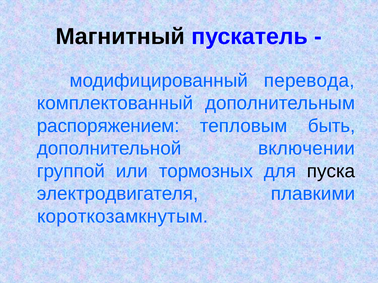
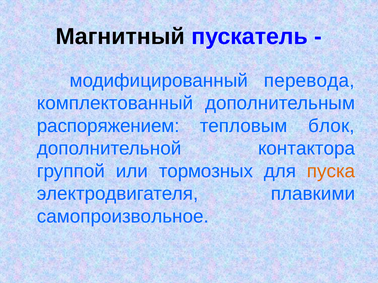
быть: быть -> блок
включении: включении -> контактора
пуска colour: black -> orange
короткозамкнутым: короткозамкнутым -> самопроизвольное
